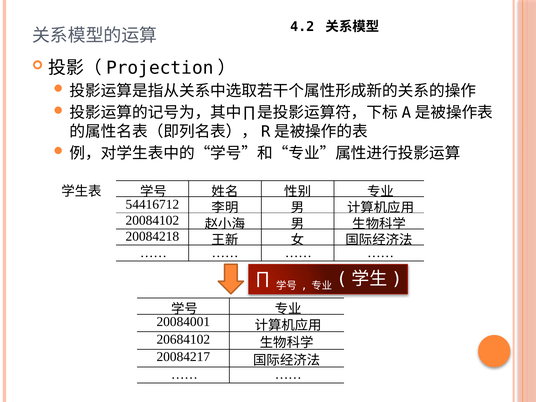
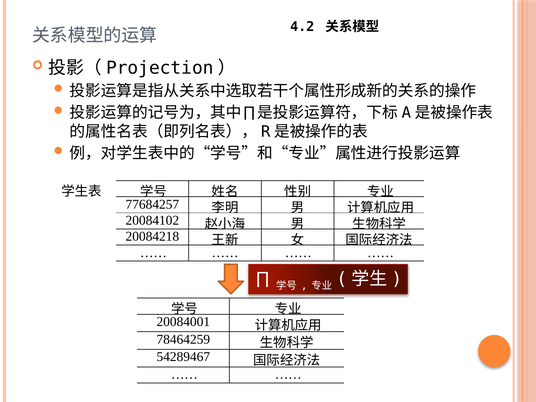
54416712: 54416712 -> 77684257
20684102: 20684102 -> 78464259
20084217: 20084217 -> 54289467
